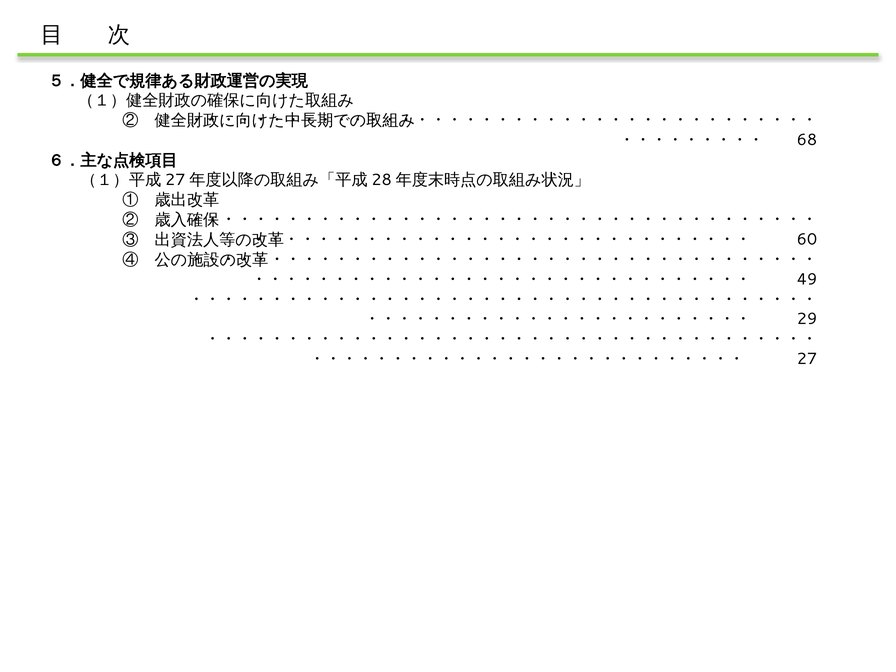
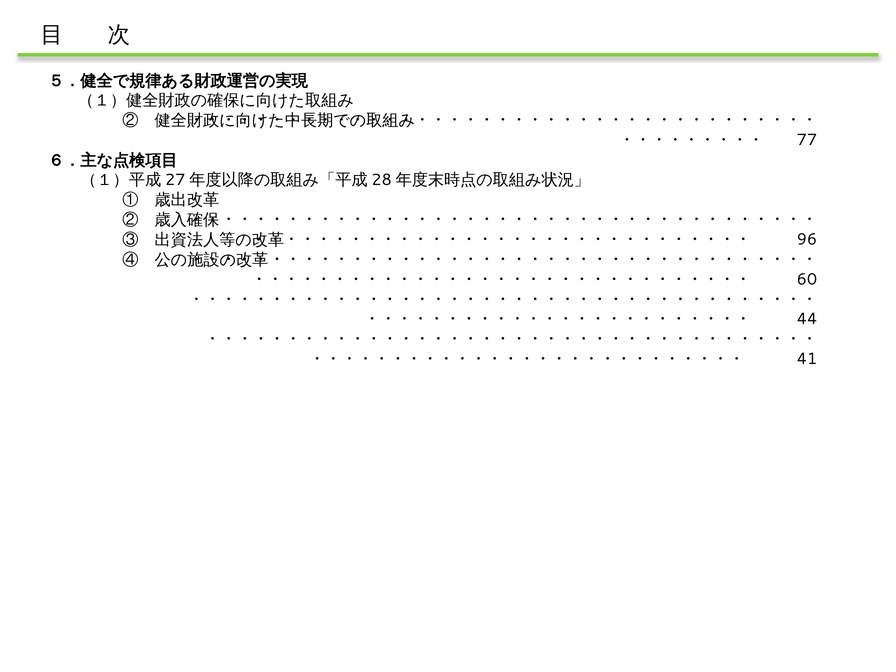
68: 68 -> 77
60: 60 -> 96
49: 49 -> 60
29: 29 -> 44
27: 27 -> 41
